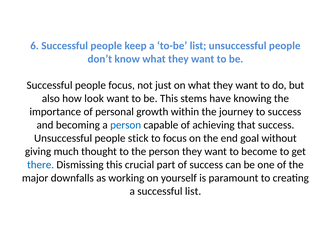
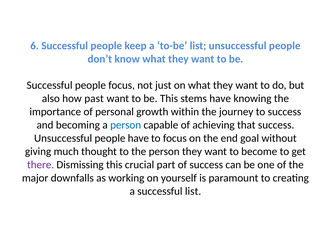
look: look -> past
people stick: stick -> have
there colour: blue -> purple
